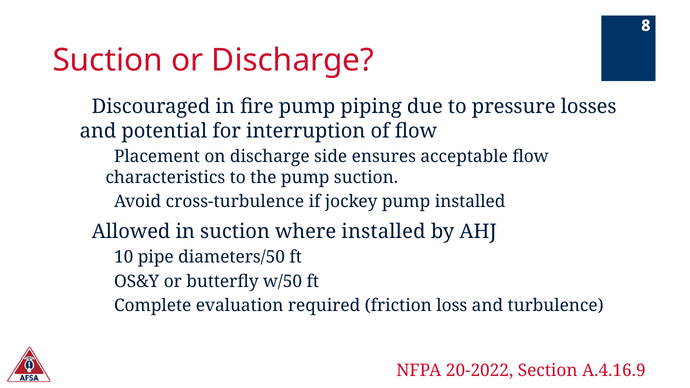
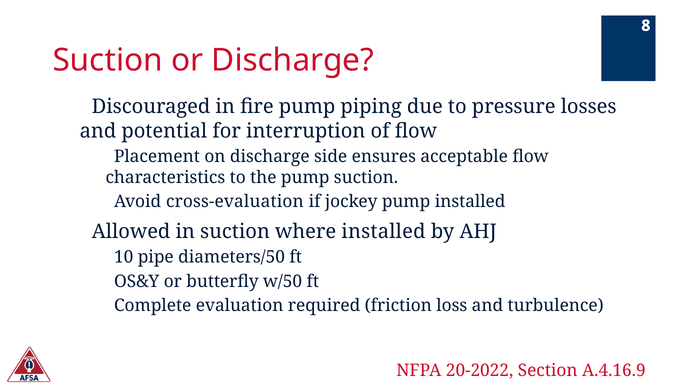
cross-turbulence: cross-turbulence -> cross-evaluation
